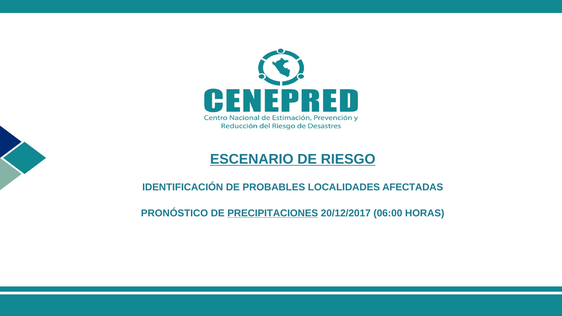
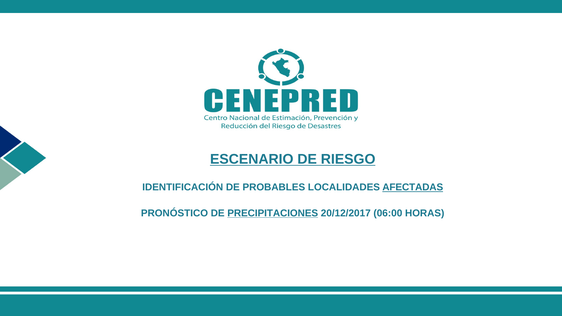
AFECTADAS underline: none -> present
